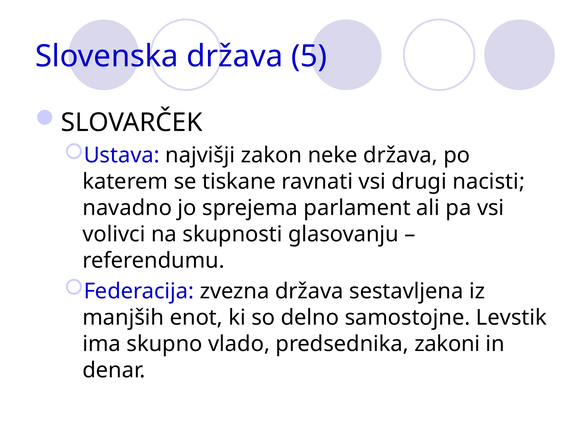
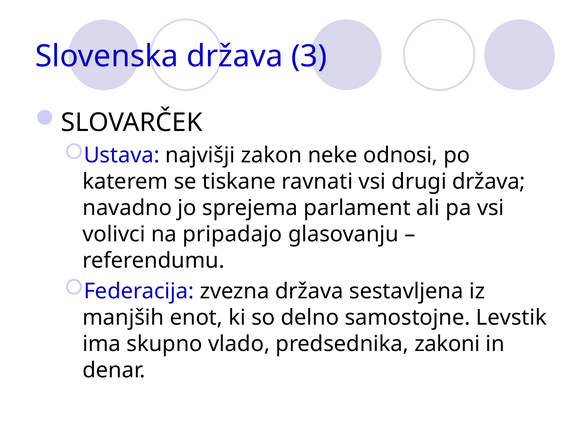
5: 5 -> 3
neke država: država -> odnosi
drugi nacisti: nacisti -> država
skupnosti: skupnosti -> pripadajo
